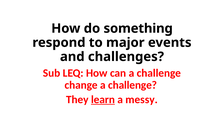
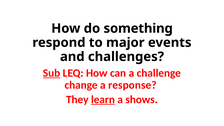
Sub underline: none -> present
change a challenge: challenge -> response
messy: messy -> shows
